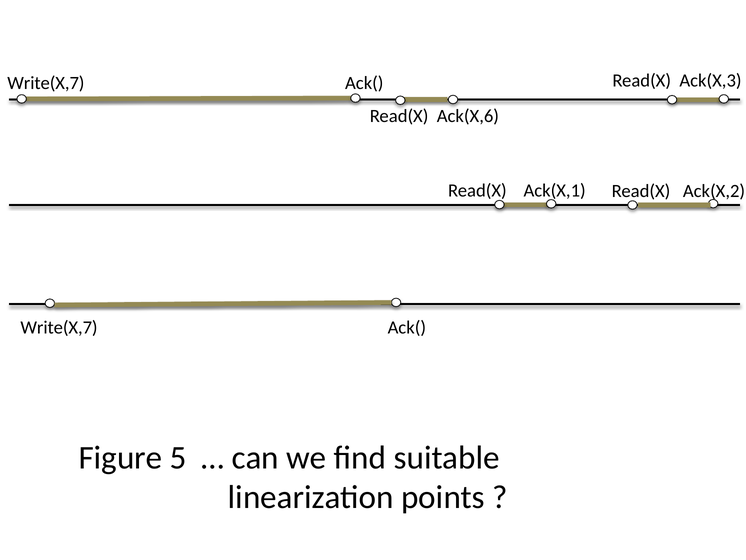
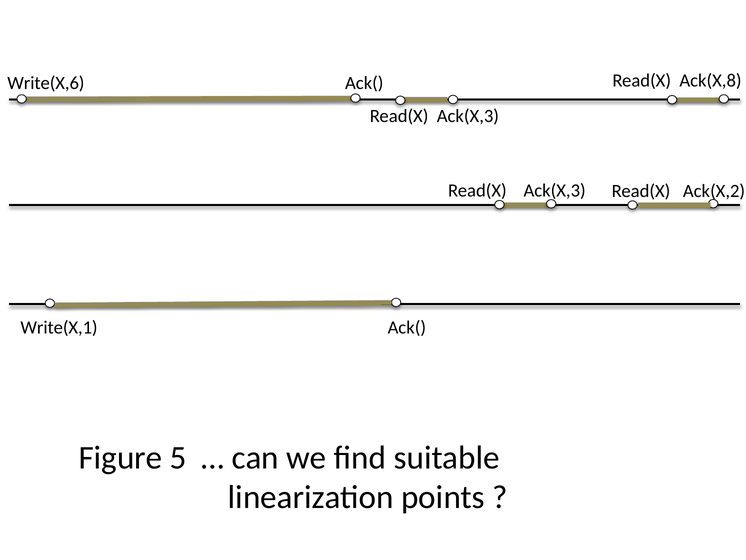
Ack(X,3: Ack(X,3 -> Ack(X,8
Write(X,7 at (46, 83): Write(X,7 -> Write(X,6
Ack(X,6 at (468, 116): Ack(X,6 -> Ack(X,3
Ack(X,1 at (555, 190): Ack(X,1 -> Ack(X,3
Write(X,7 at (59, 327): Write(X,7 -> Write(X,1
